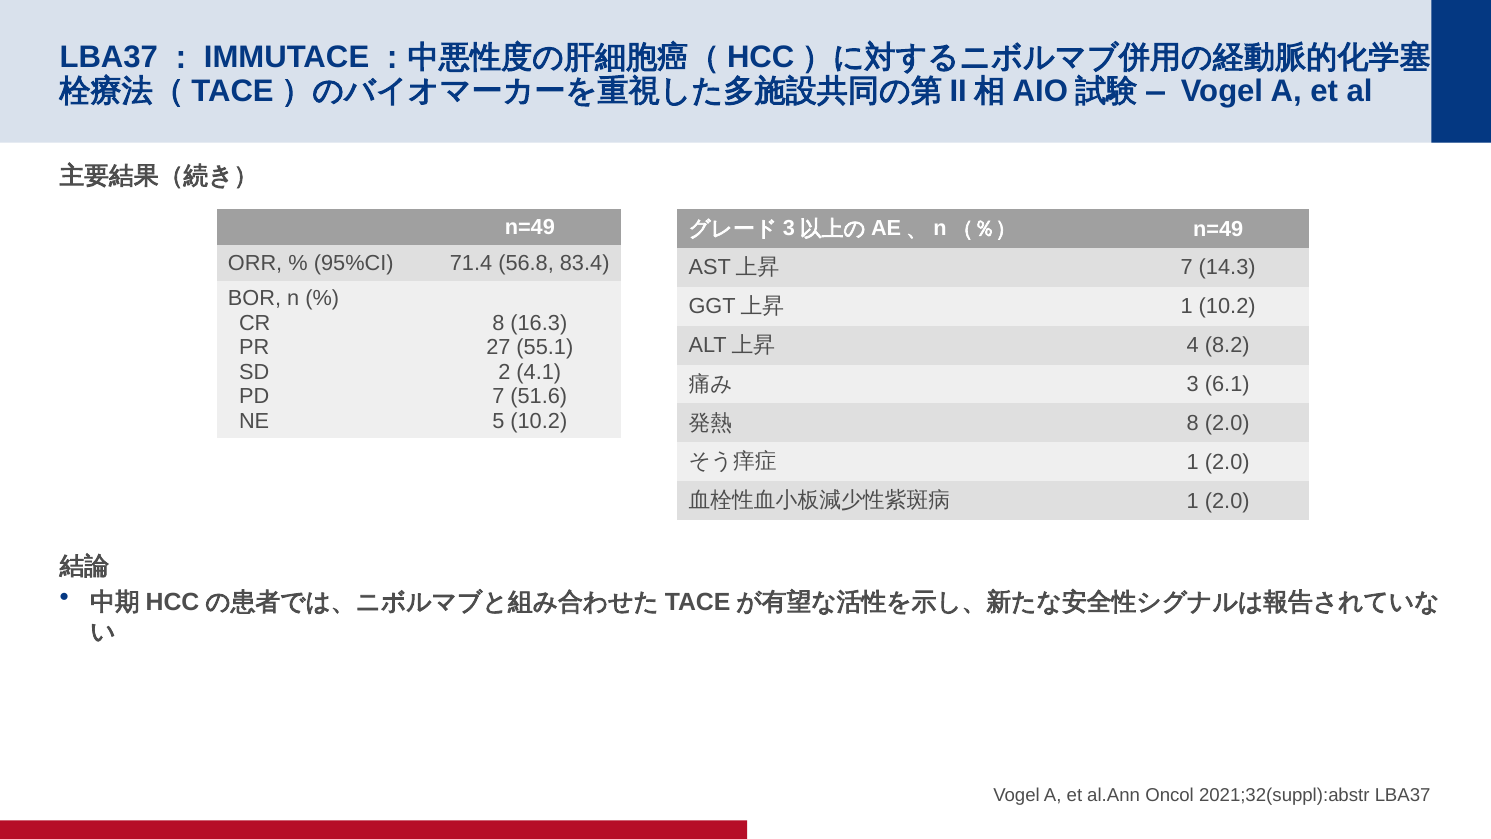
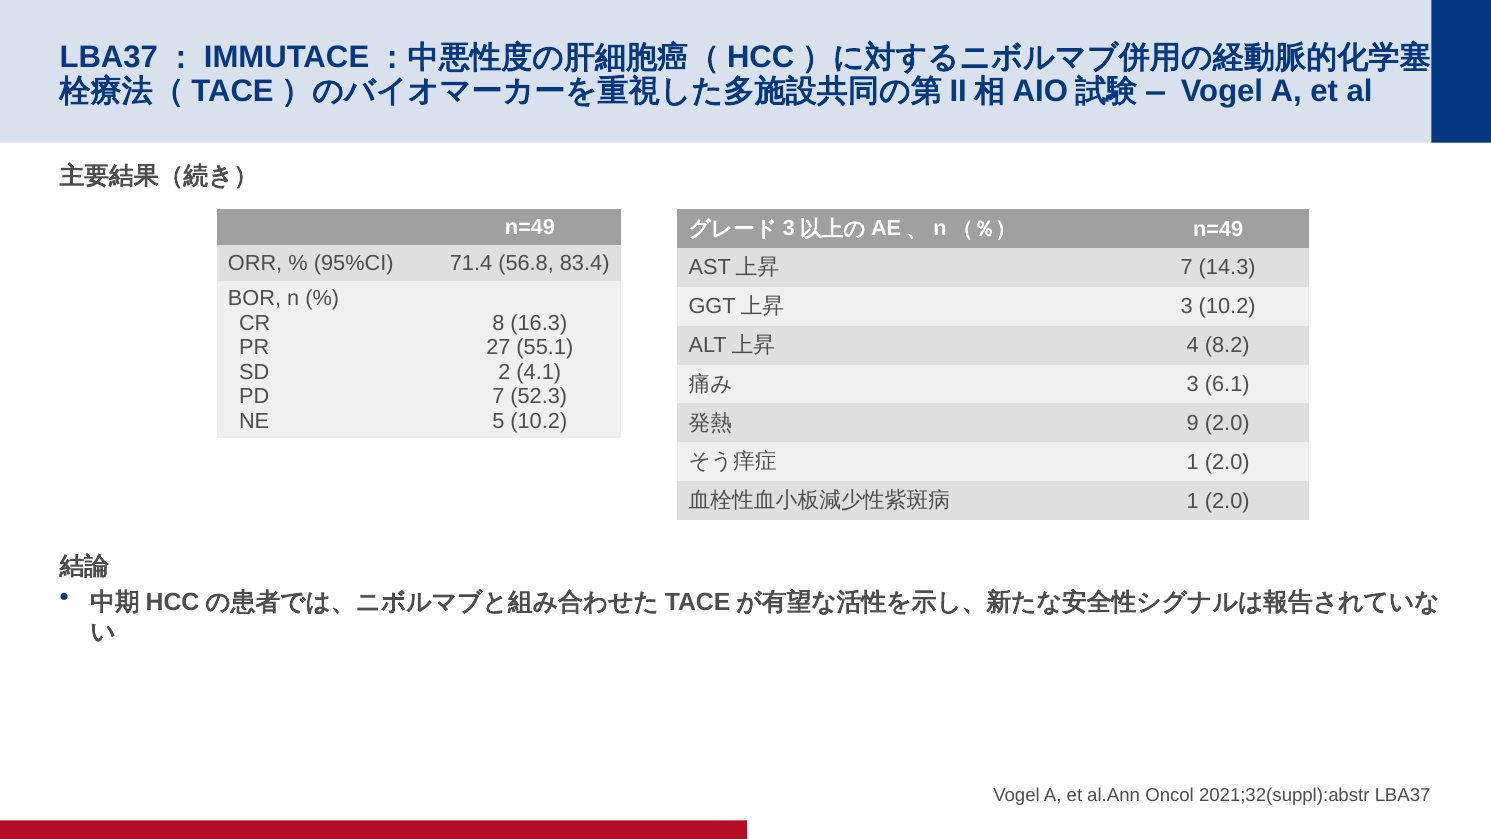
1 at (1187, 307): 1 -> 3
51.6: 51.6 -> 52.3
8 at (1193, 423): 8 -> 9
